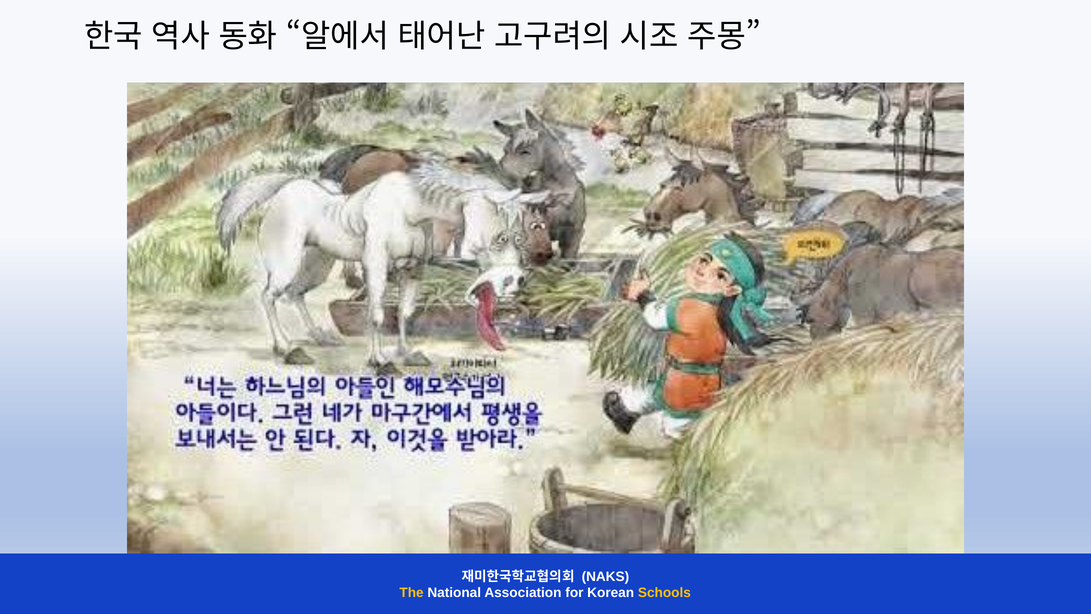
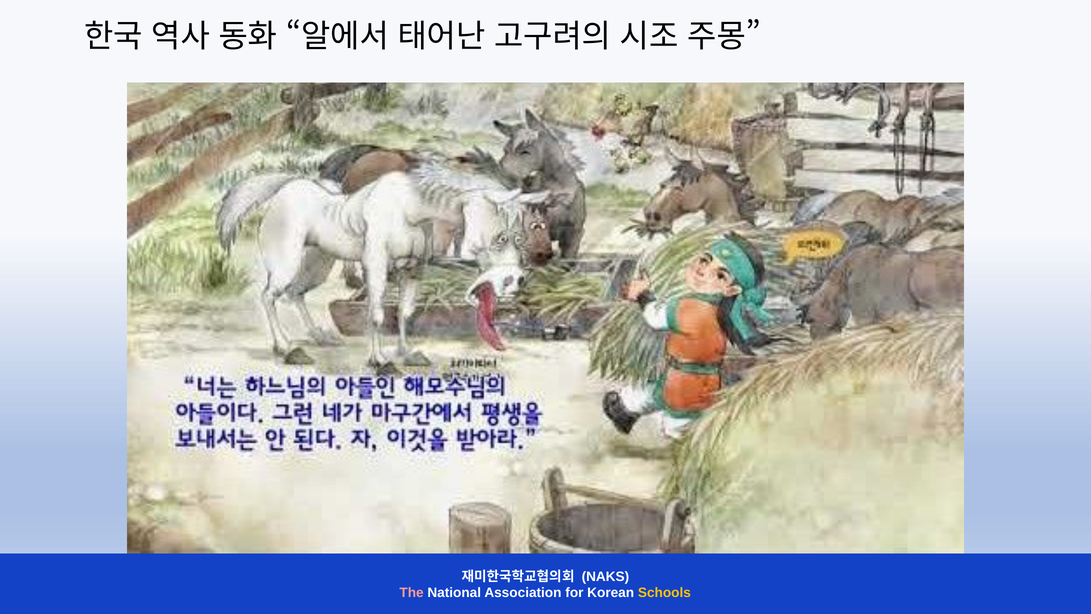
The colour: yellow -> pink
